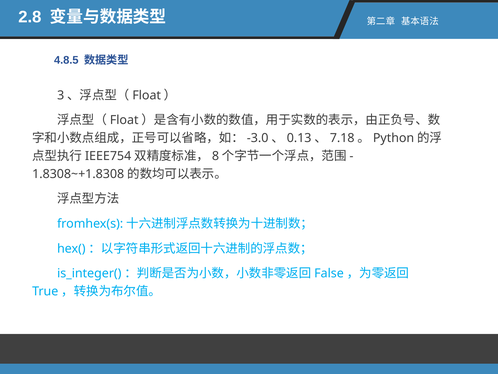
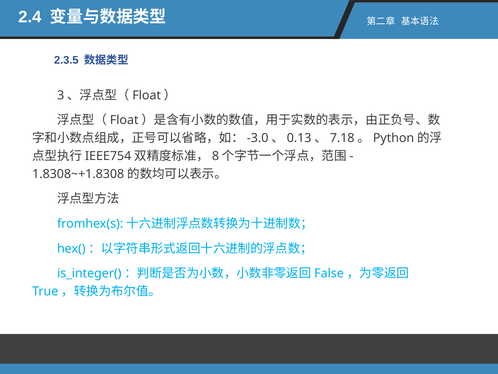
2.8: 2.8 -> 2.4
4.8.5: 4.8.5 -> 2.3.5
